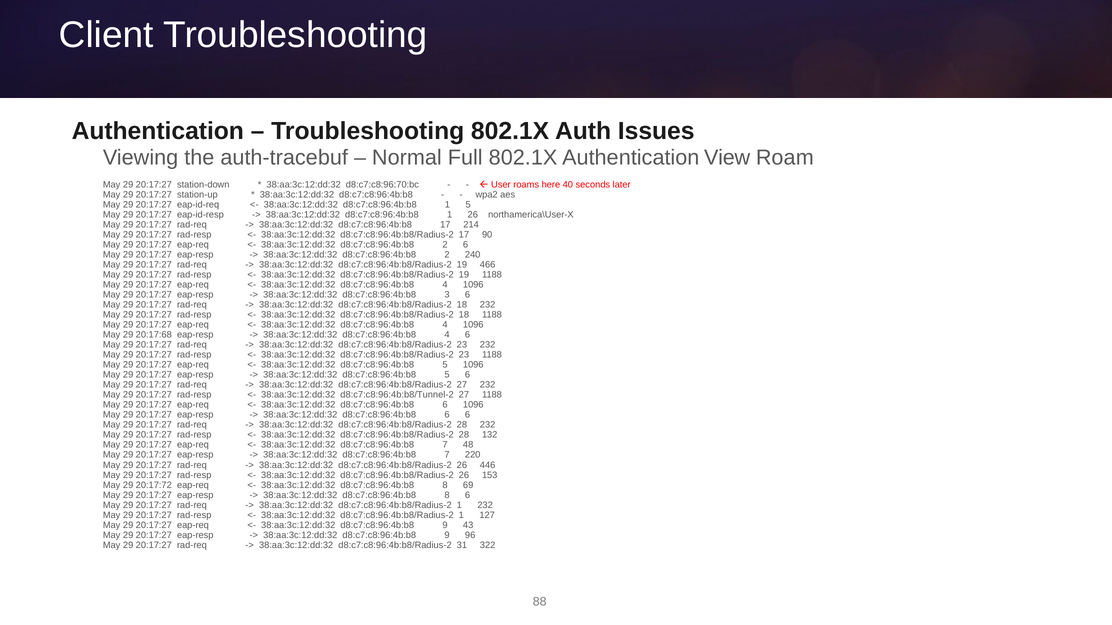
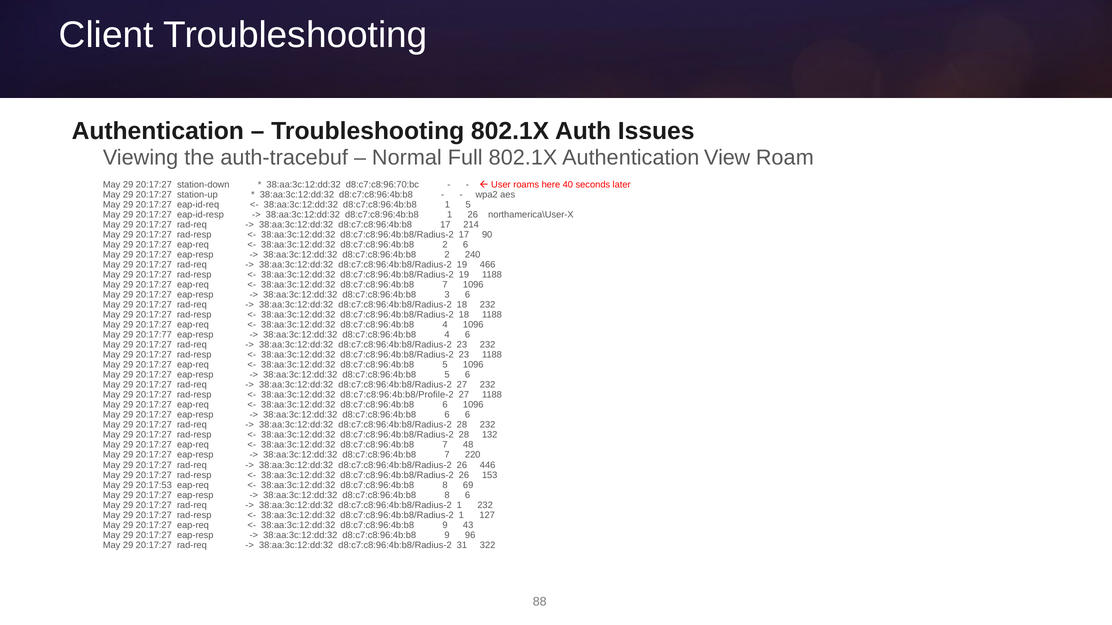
4 at (445, 285): 4 -> 7
20:17:68: 20:17:68 -> 20:17:77
d8:c7:c8:96:4b:b8/Tunnel-2: d8:c7:c8:96:4b:b8/Tunnel-2 -> d8:c7:c8:96:4b:b8/Profile-2
20:17:72: 20:17:72 -> 20:17:53
